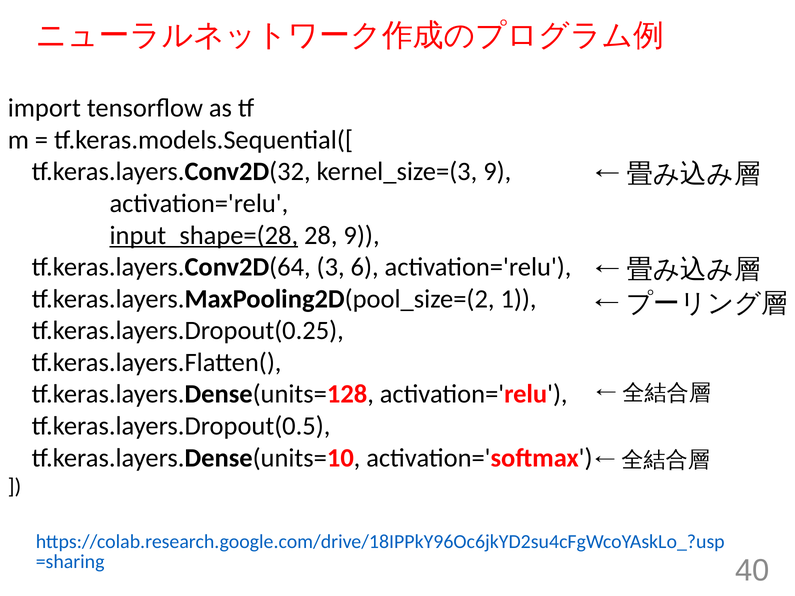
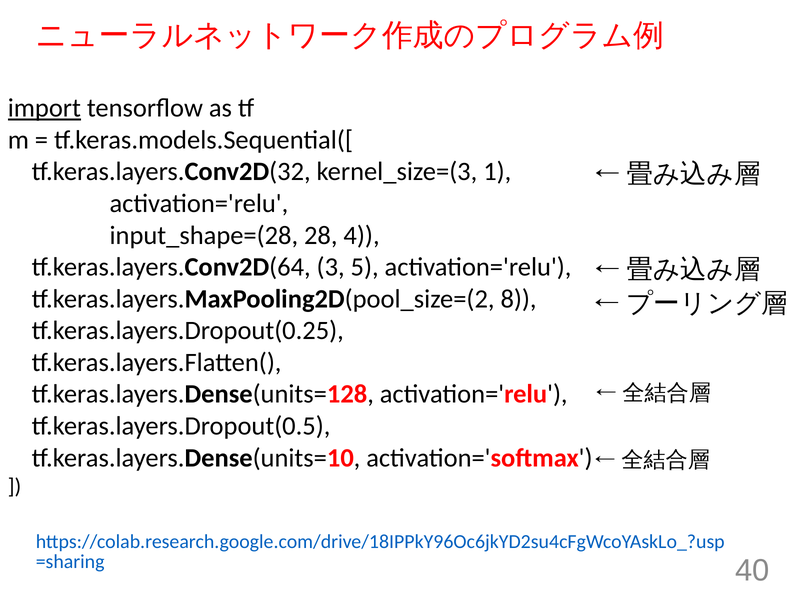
import underline: none -> present
kernel_size=(3 9: 9 -> 1
input_shape=(28 underline: present -> none
28 9: 9 -> 4
6: 6 -> 5
1: 1 -> 8
